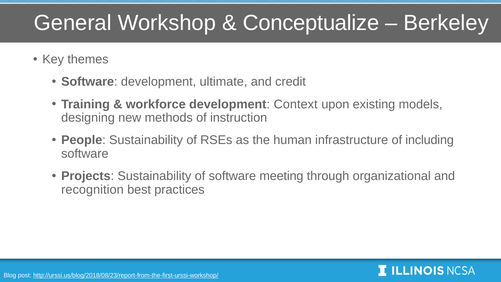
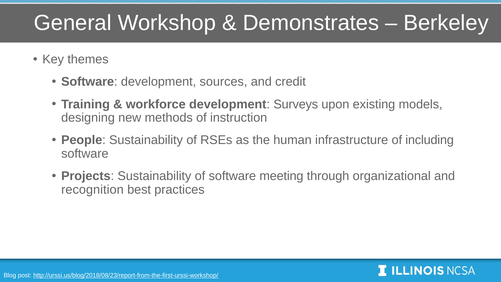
Conceptualize: Conceptualize -> Demonstrates
ultimate: ultimate -> sources
Context: Context -> Surveys
